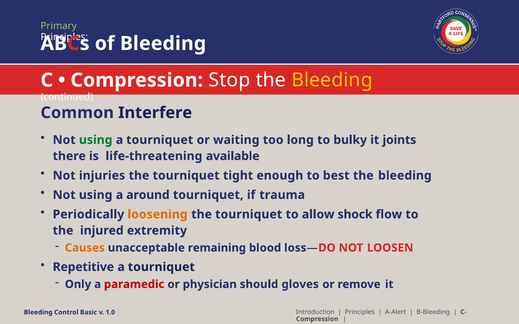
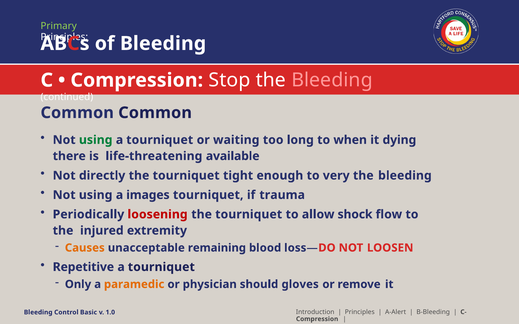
Bleeding at (332, 80) colour: yellow -> pink
Common Interfere: Interfere -> Common
bulky: bulky -> when
joints: joints -> dying
injuries: injuries -> directly
best: best -> very
around: around -> images
loosening colour: orange -> red
paramedic colour: red -> orange
